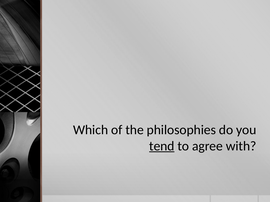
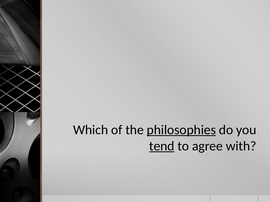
philosophies underline: none -> present
